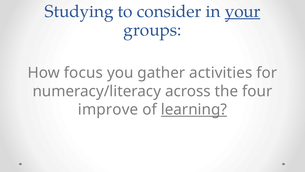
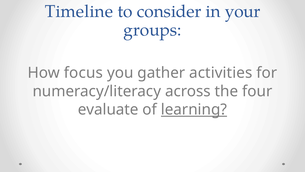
Studying: Studying -> Timeline
your underline: present -> none
improve: improve -> evaluate
